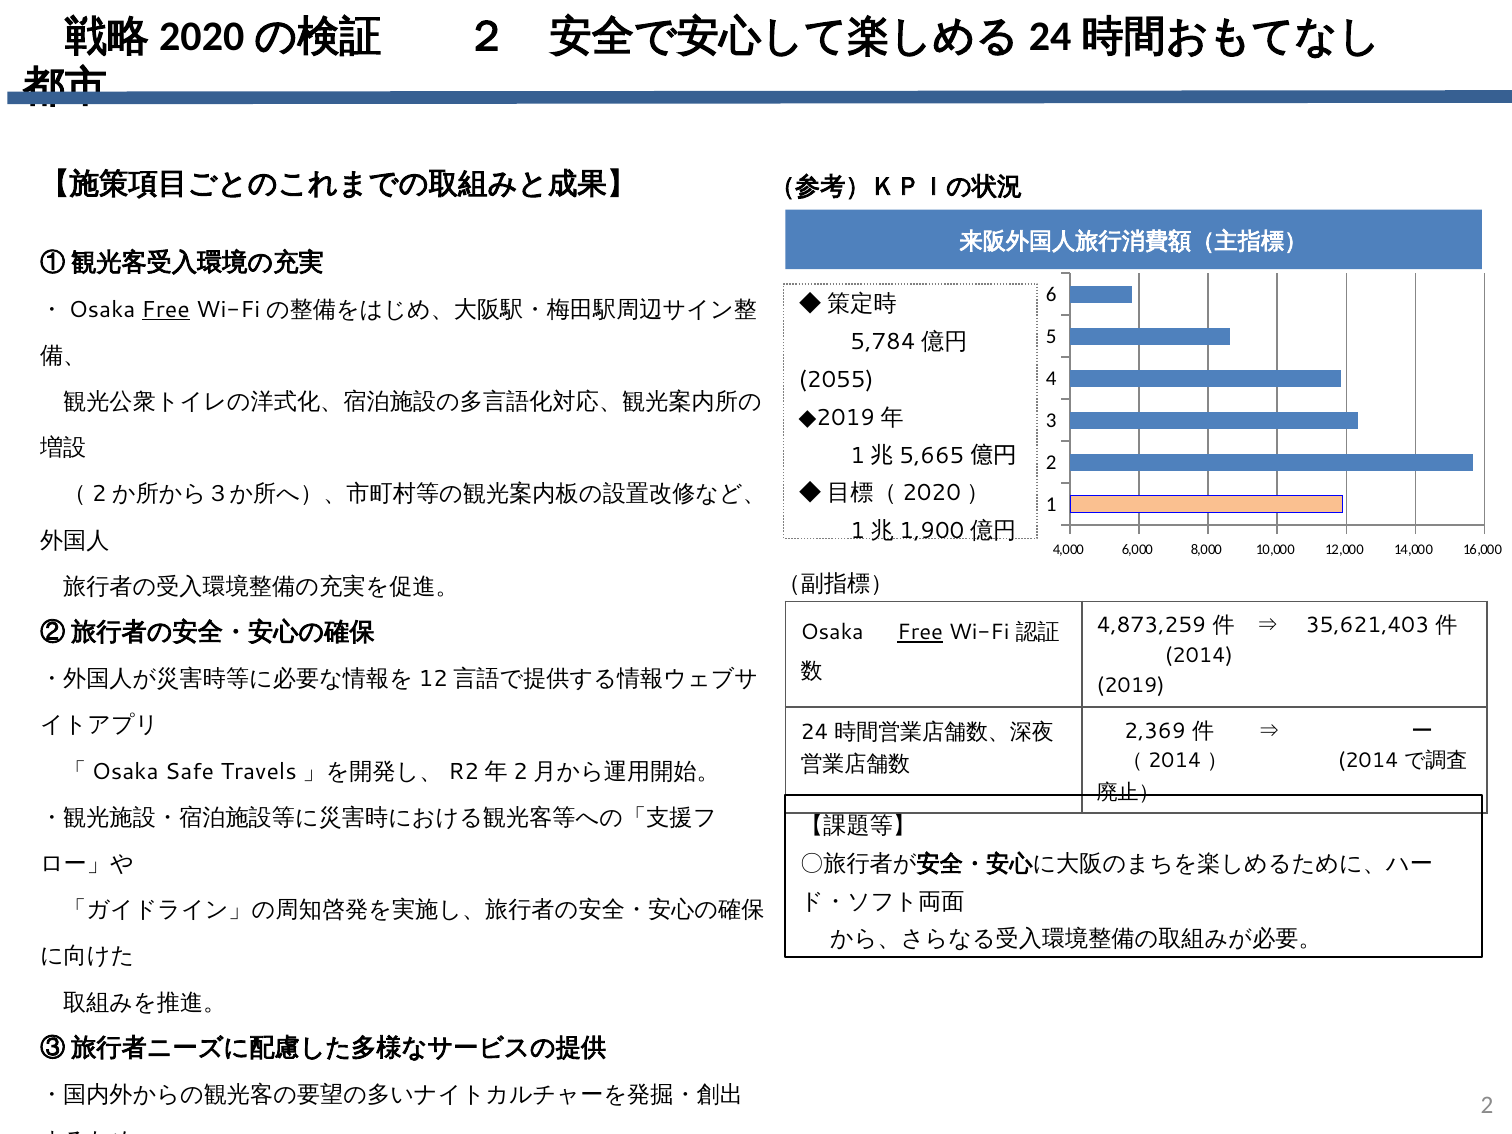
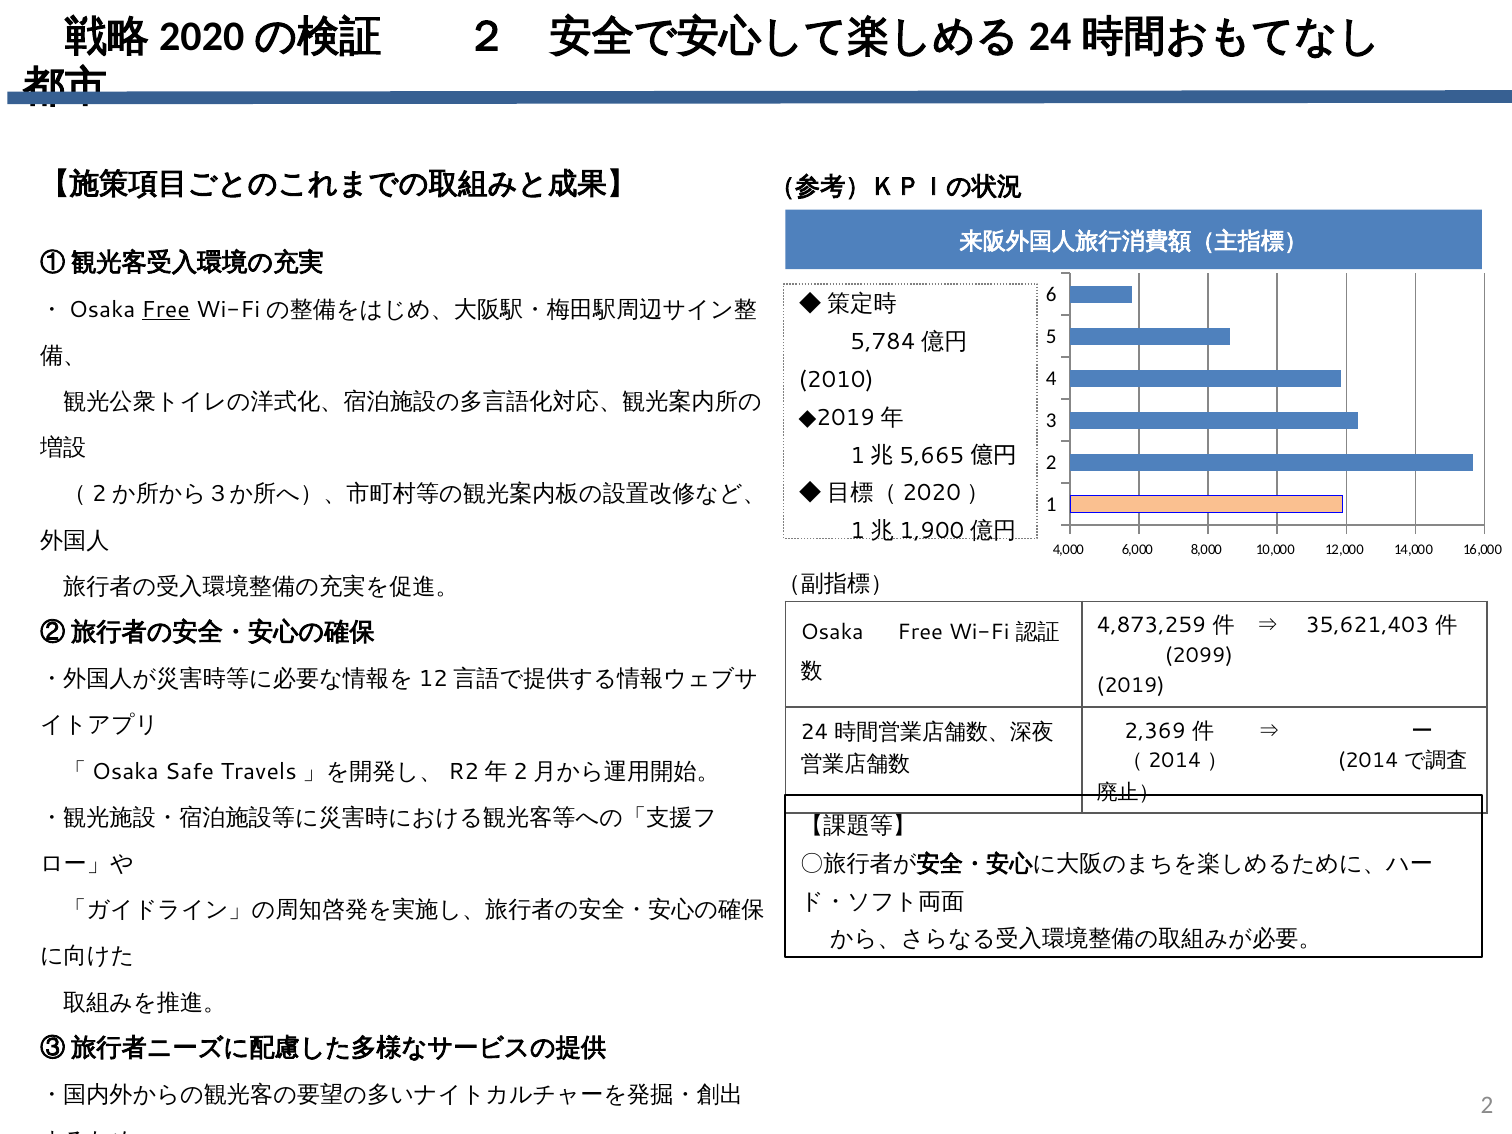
2055: 2055 -> 2010
Free at (920, 632) underline: present -> none
2014 at (1199, 656): 2014 -> 2099
